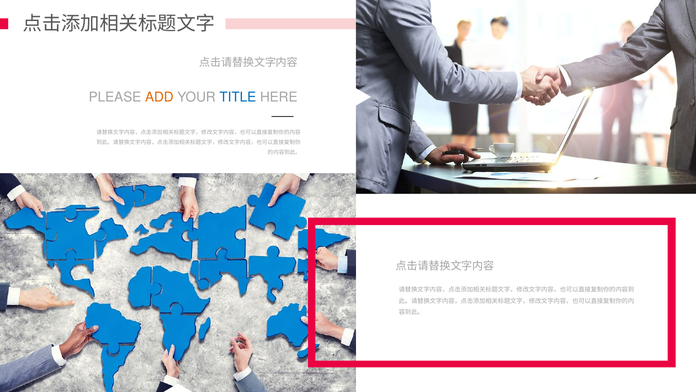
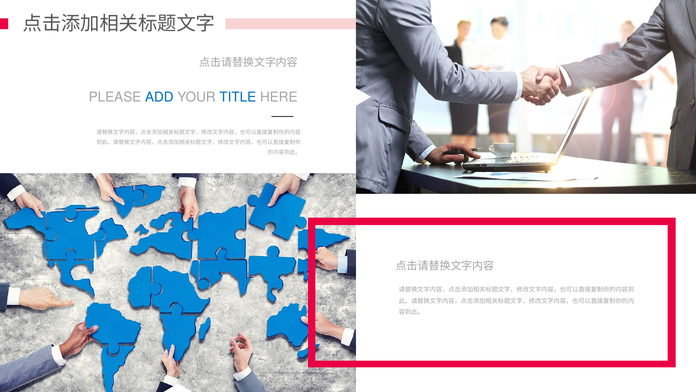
ADD colour: orange -> blue
